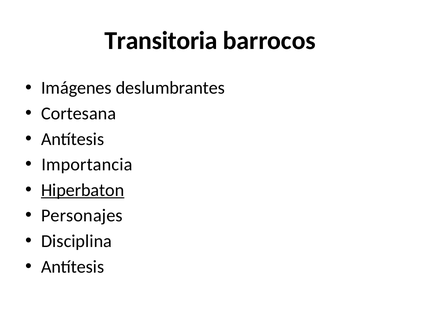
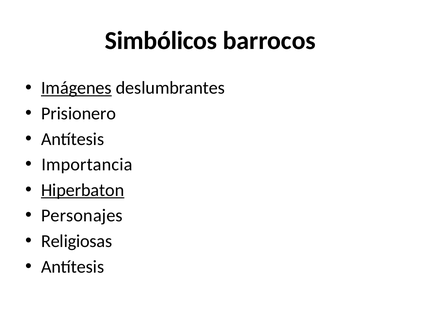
Transitoria: Transitoria -> Simbólicos
Imágenes underline: none -> present
Cortesana: Cortesana -> Prisionero
Disciplina: Disciplina -> Religiosas
